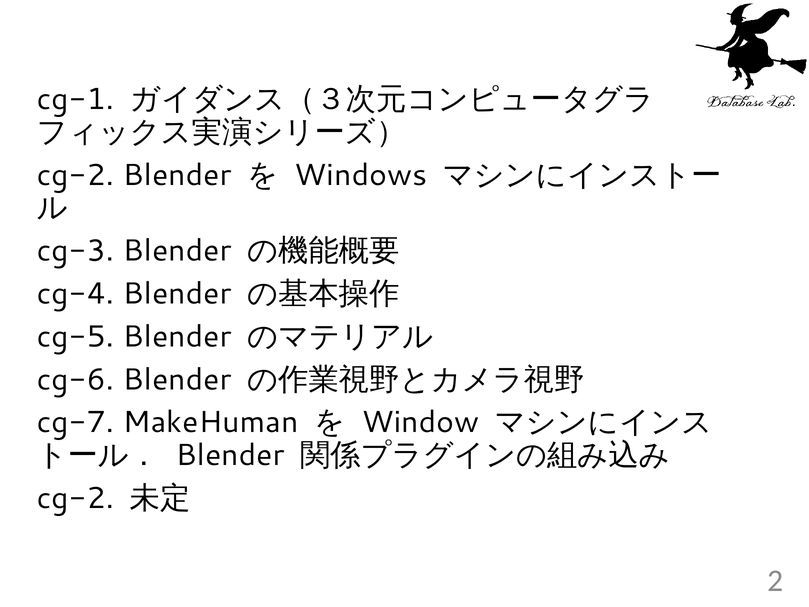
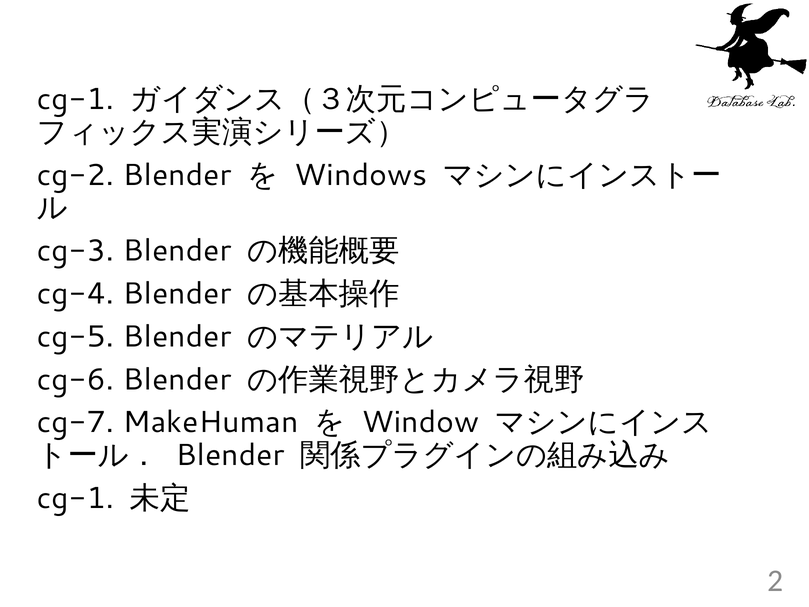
cg-2 at (75, 498): cg-2 -> cg-1
